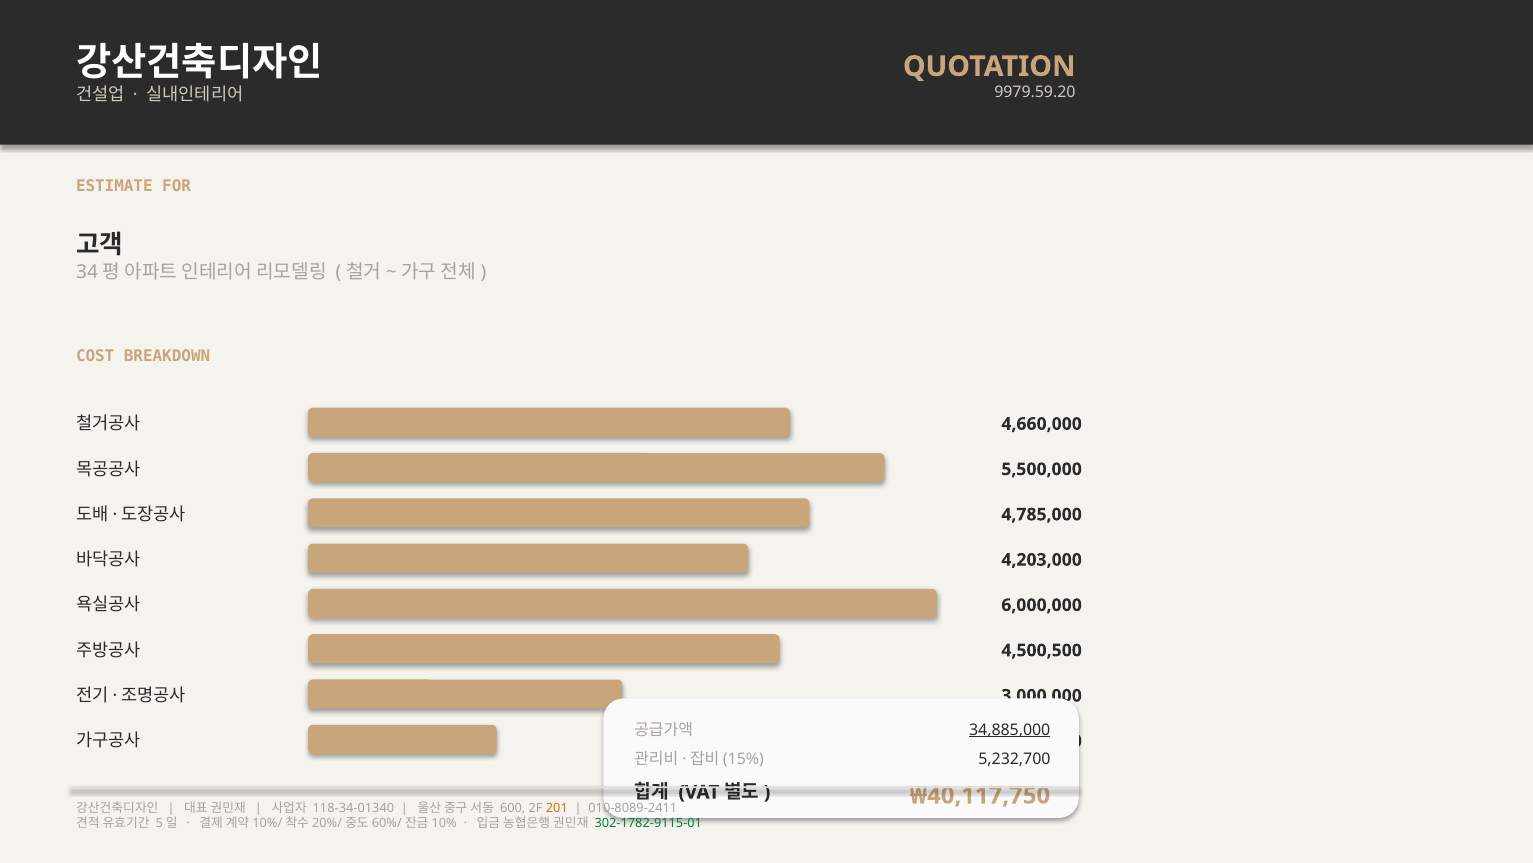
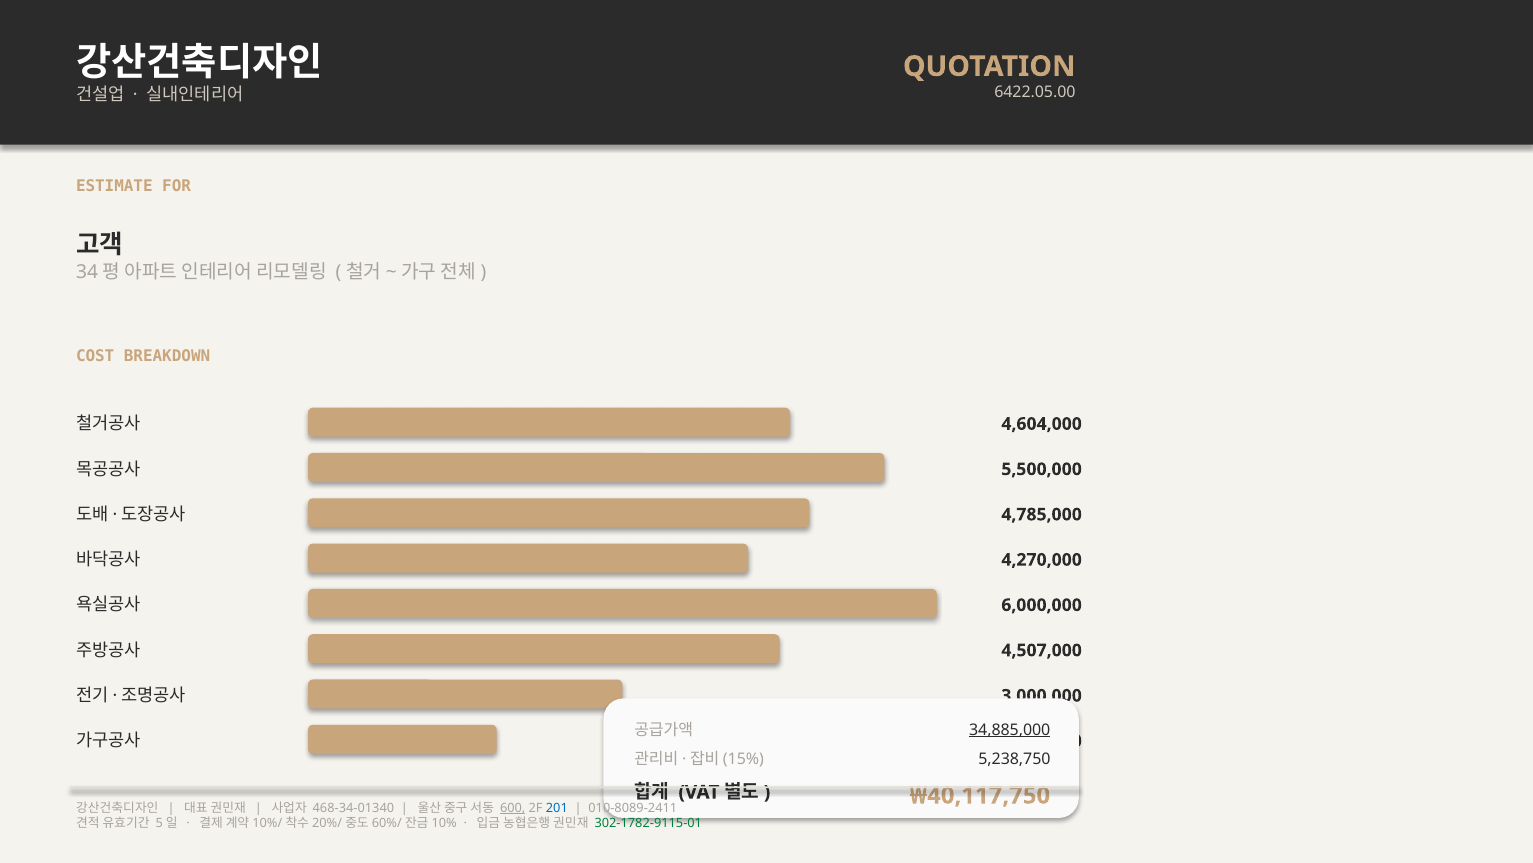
9979.59.20: 9979.59.20 -> 6422.05.00
4,660,000: 4,660,000 -> 4,604,000
4,203,000: 4,203,000 -> 4,270,000
4,500,500: 4,500,500 -> 4,507,000
5,232,700: 5,232,700 -> 5,238,750
118-34-01340: 118-34-01340 -> 468-34-01340
600 underline: none -> present
201 colour: orange -> blue
